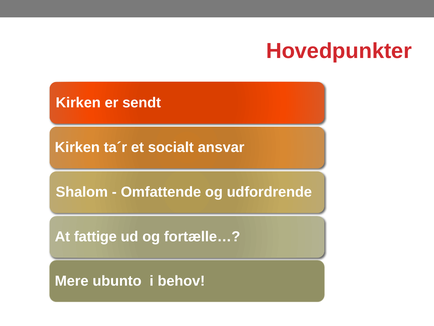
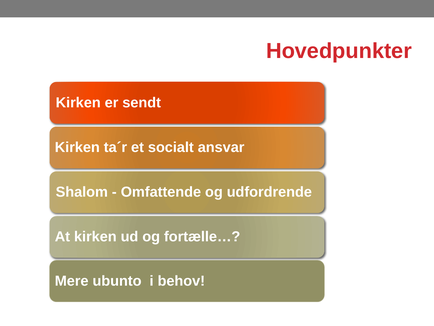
At fattige: fattige -> kirken
